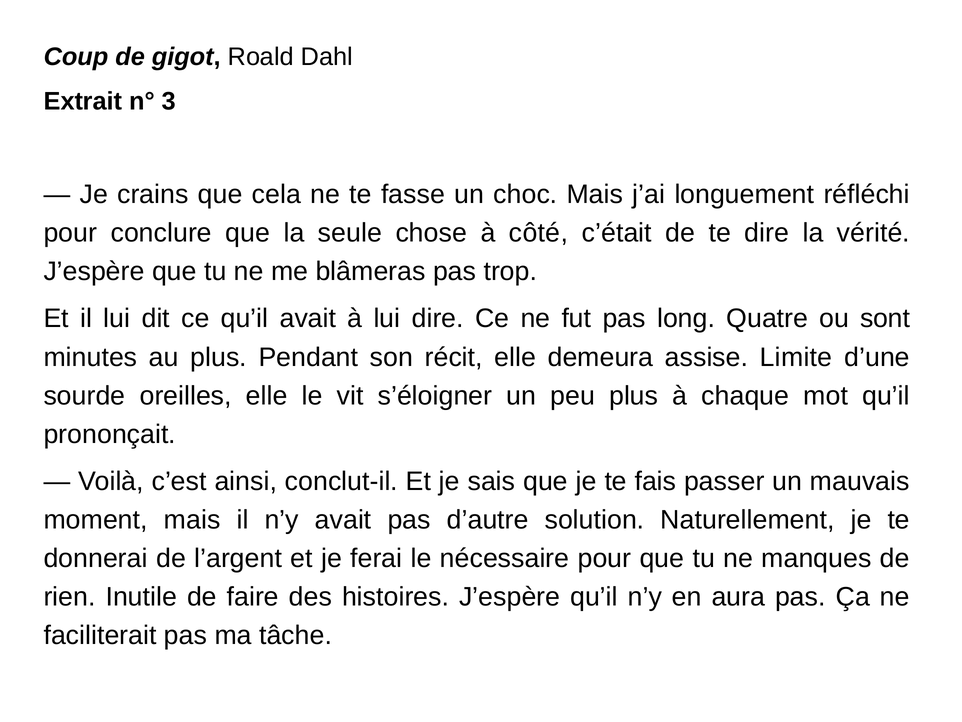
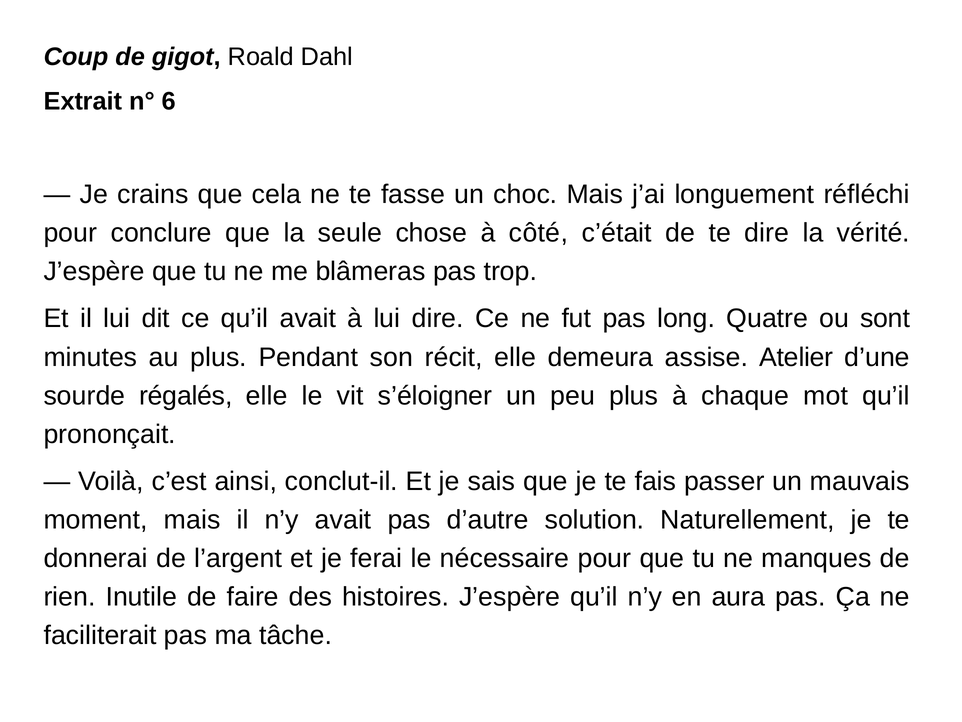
3: 3 -> 6
Limite: Limite -> Atelier
oreilles: oreilles -> régalés
